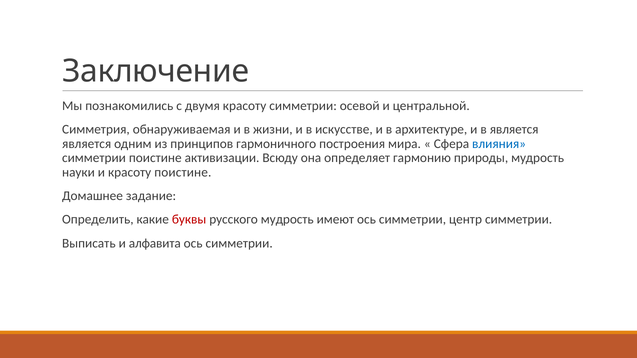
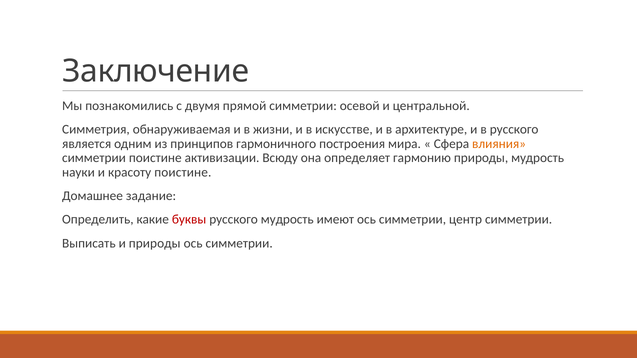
двумя красоту: красоту -> прямой
в является: является -> русского
влияния colour: blue -> orange
и алфавита: алфавита -> природы
